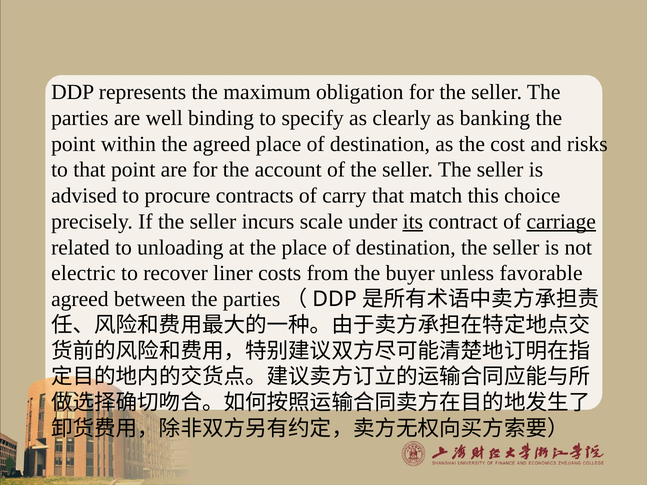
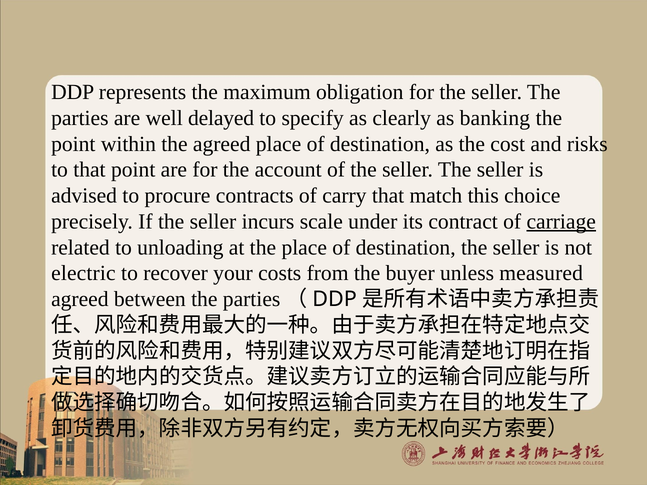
binding: binding -> delayed
its underline: present -> none
liner: liner -> your
favorable: favorable -> measured
